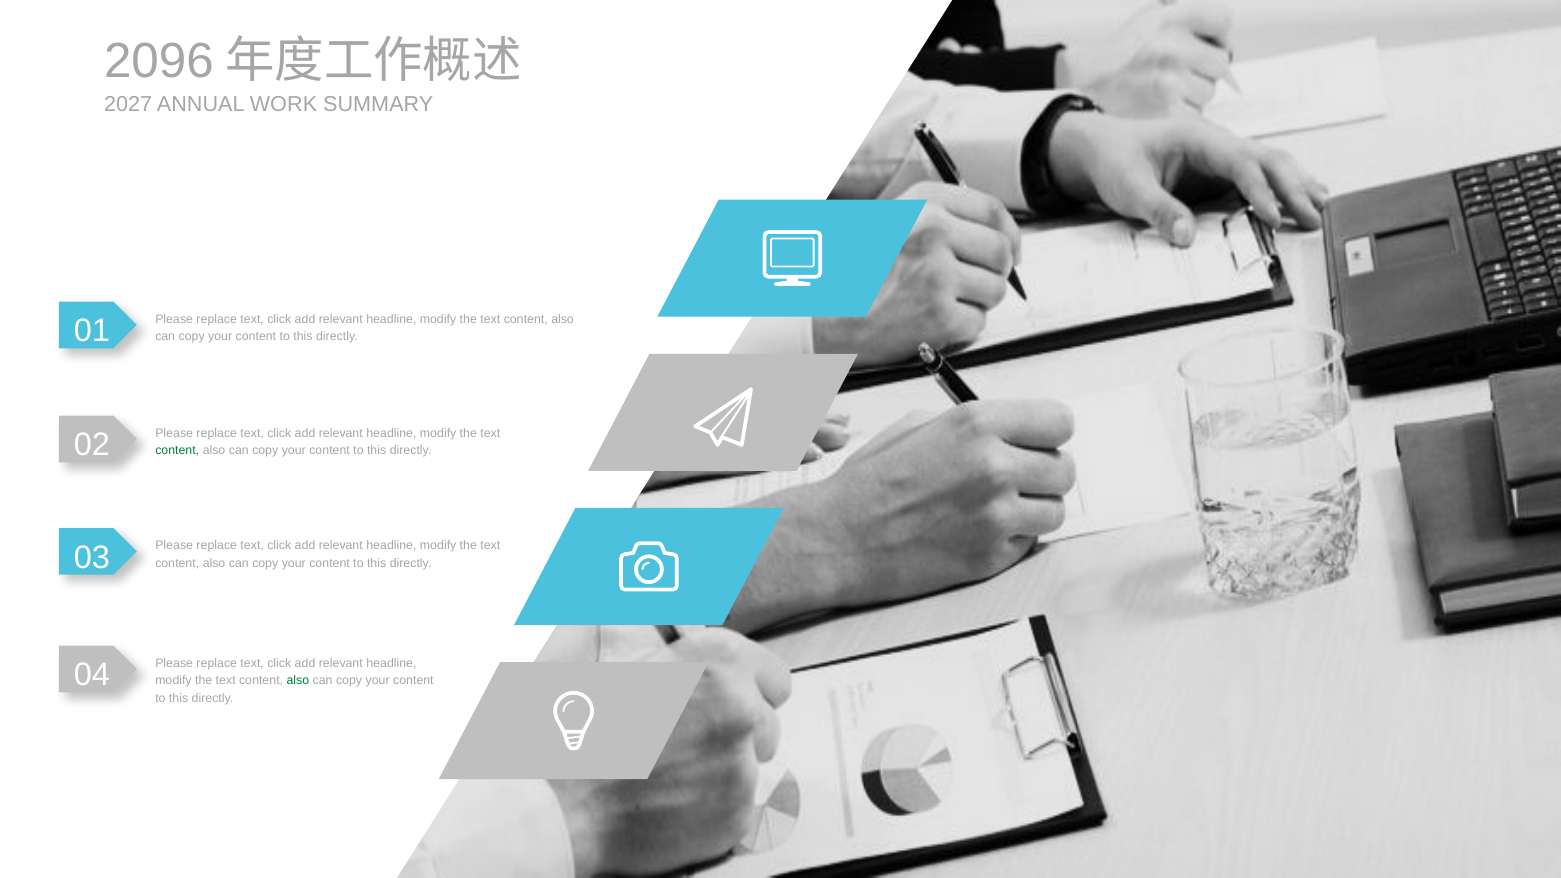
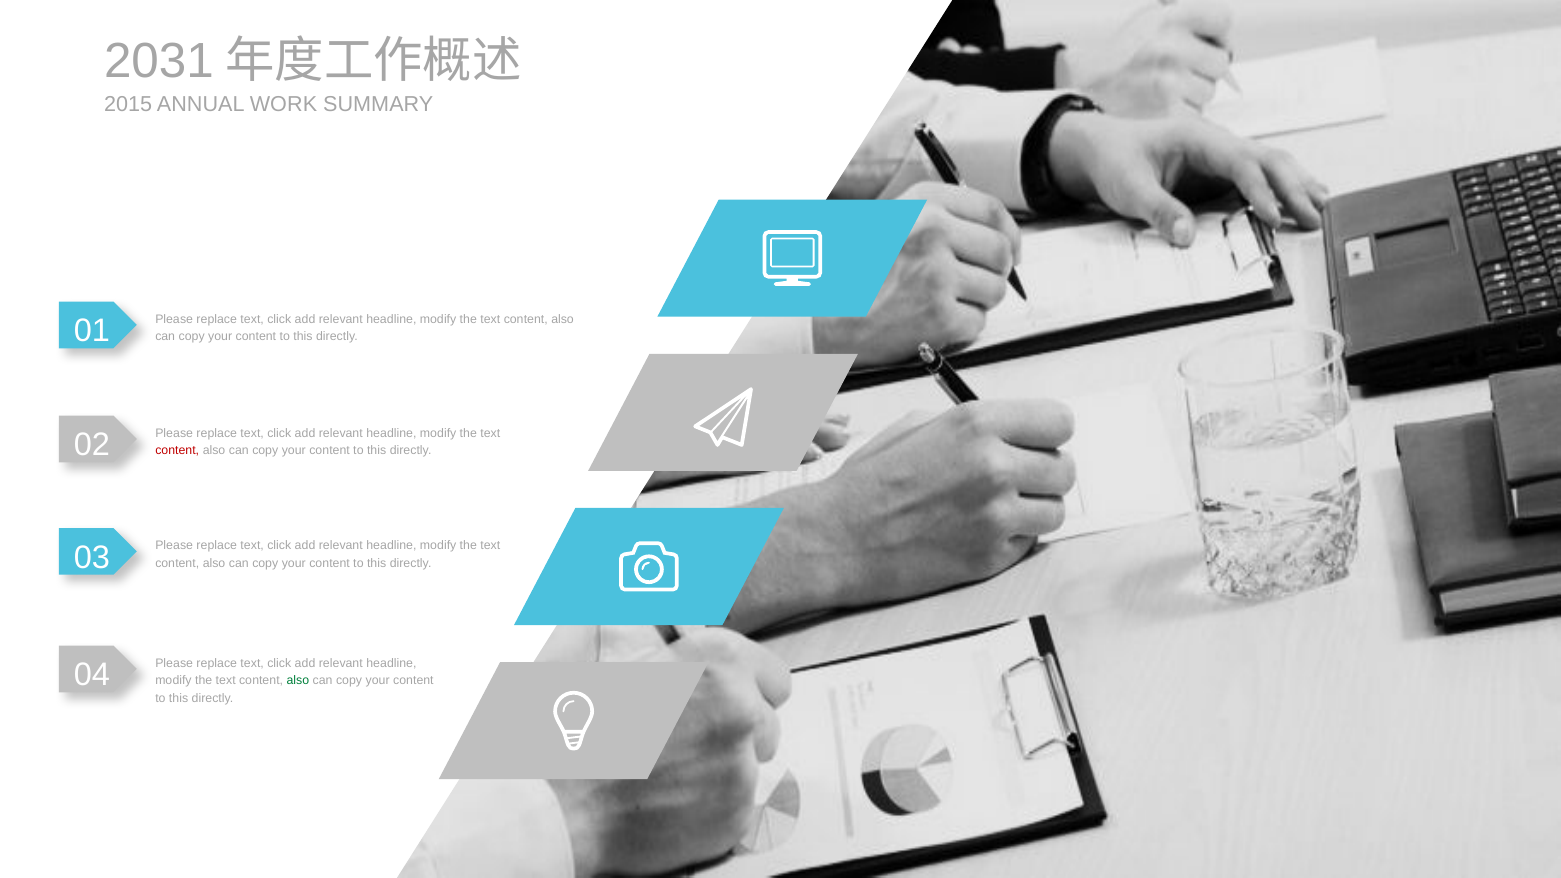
2096: 2096 -> 2031
2027: 2027 -> 2015
content at (177, 451) colour: green -> red
